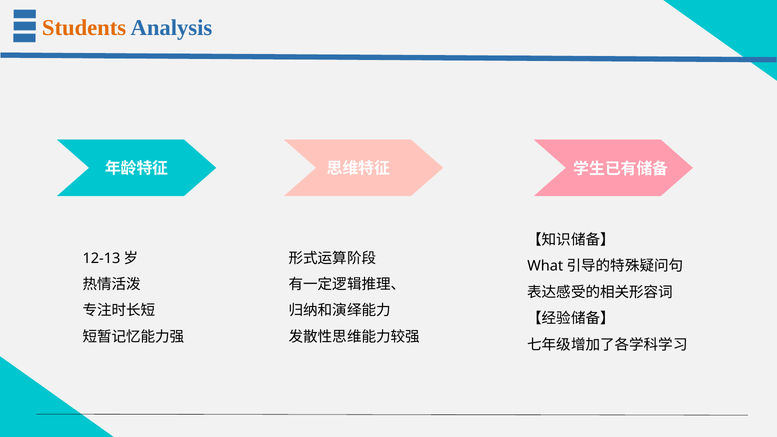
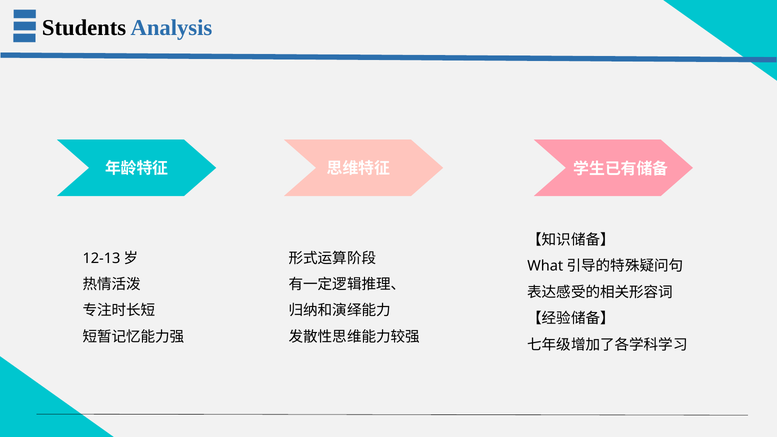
Students colour: orange -> black
